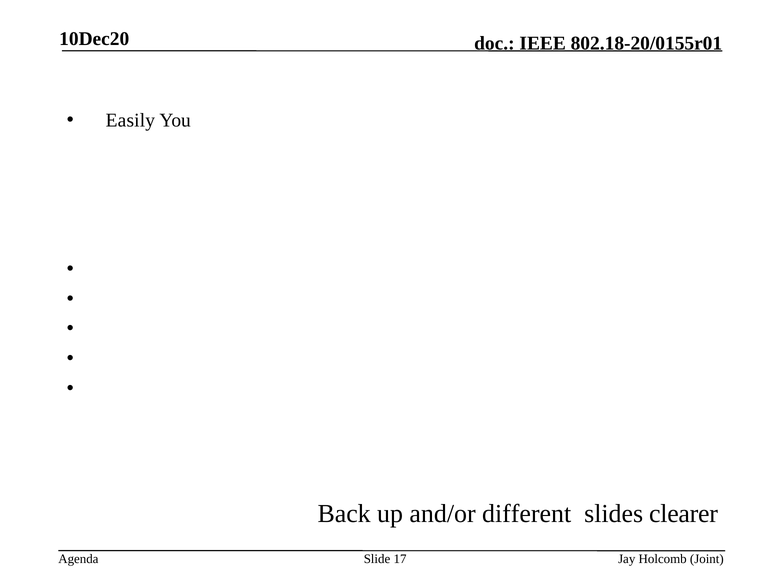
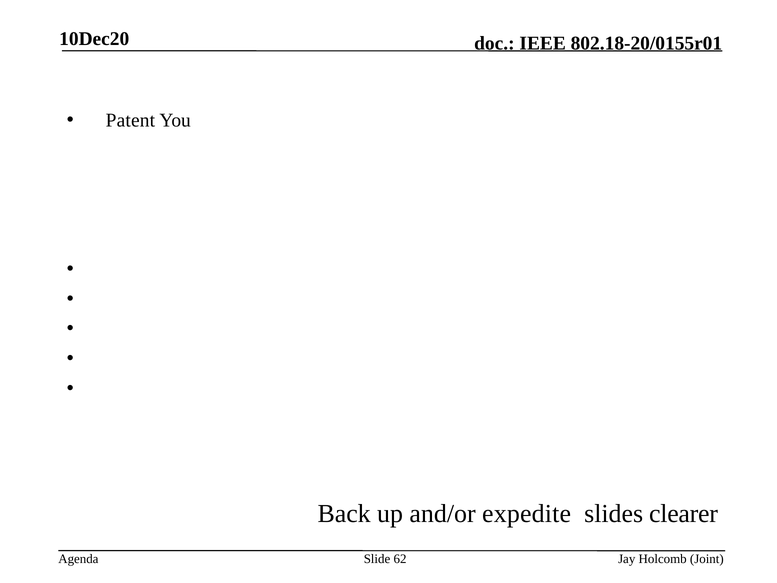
Easily: Easily -> Patent
different: different -> expedite
17: 17 -> 62
